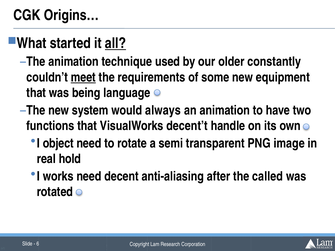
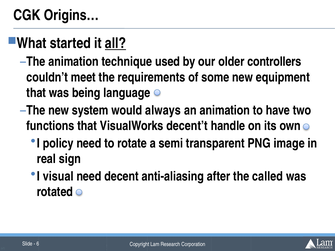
constantly: constantly -> controllers
meet underline: present -> none
object: object -> policy
hold: hold -> sign
works: works -> visual
